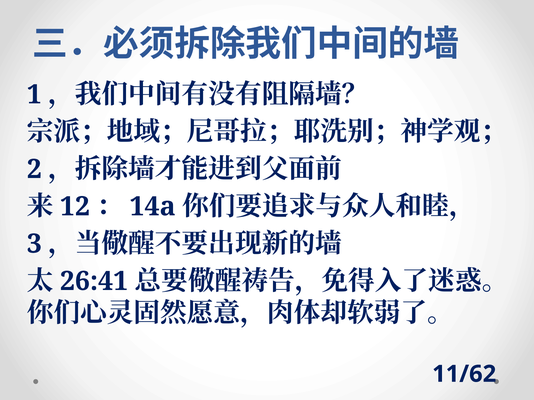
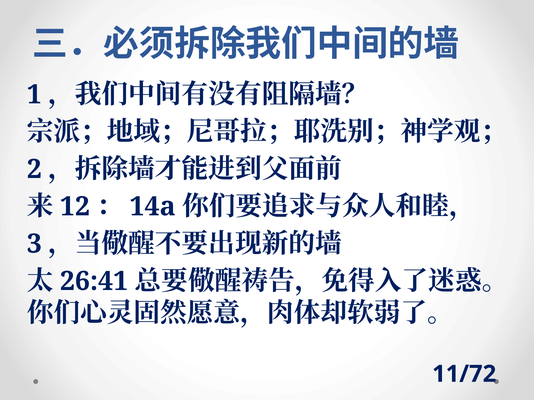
11/62: 11/62 -> 11/72
